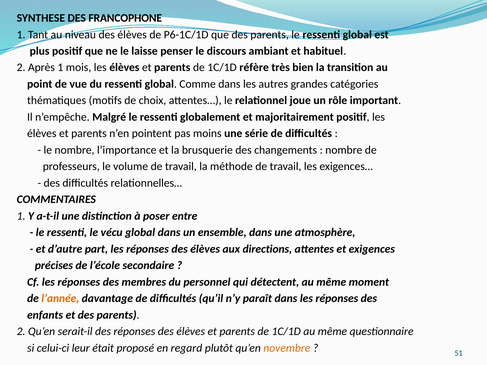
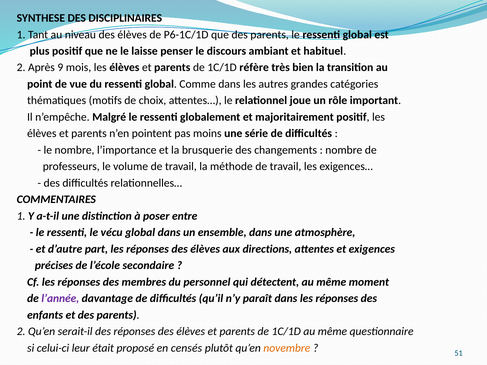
FRANCOPHONE: FRANCOPHONE -> DISCIPLINAIRES
Après 1: 1 -> 9
l’année colour: orange -> purple
regard: regard -> censés
